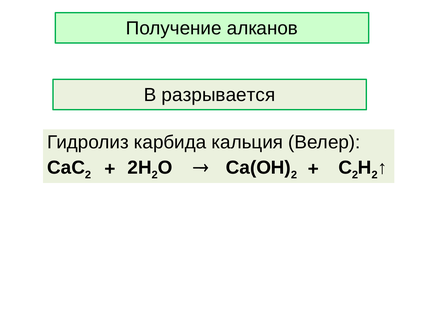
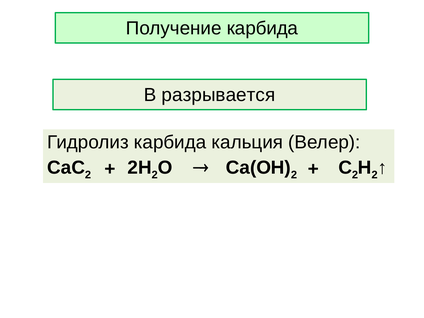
Получение алканов: алканов -> карбида
